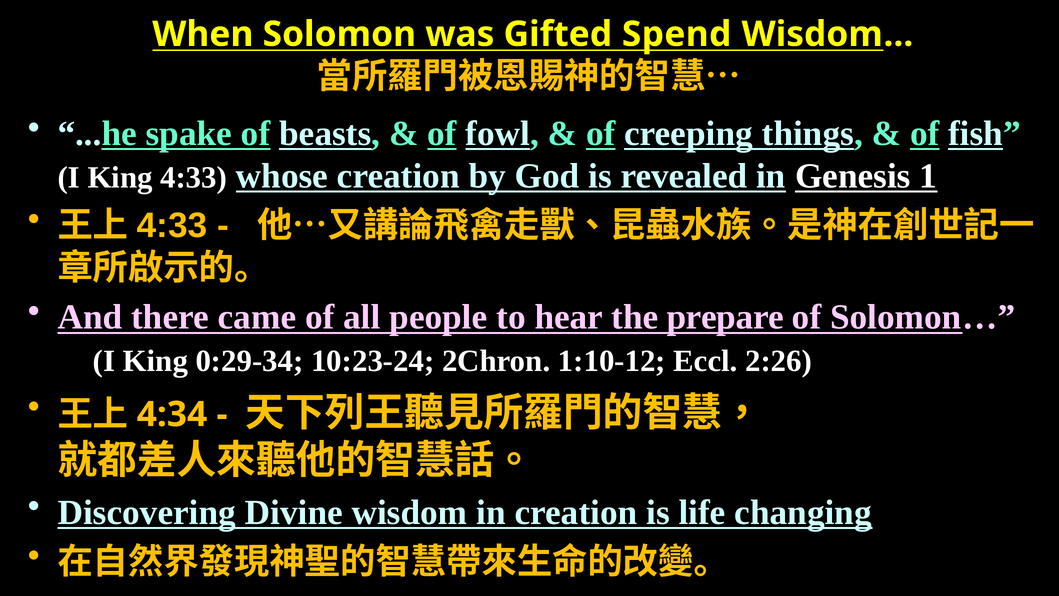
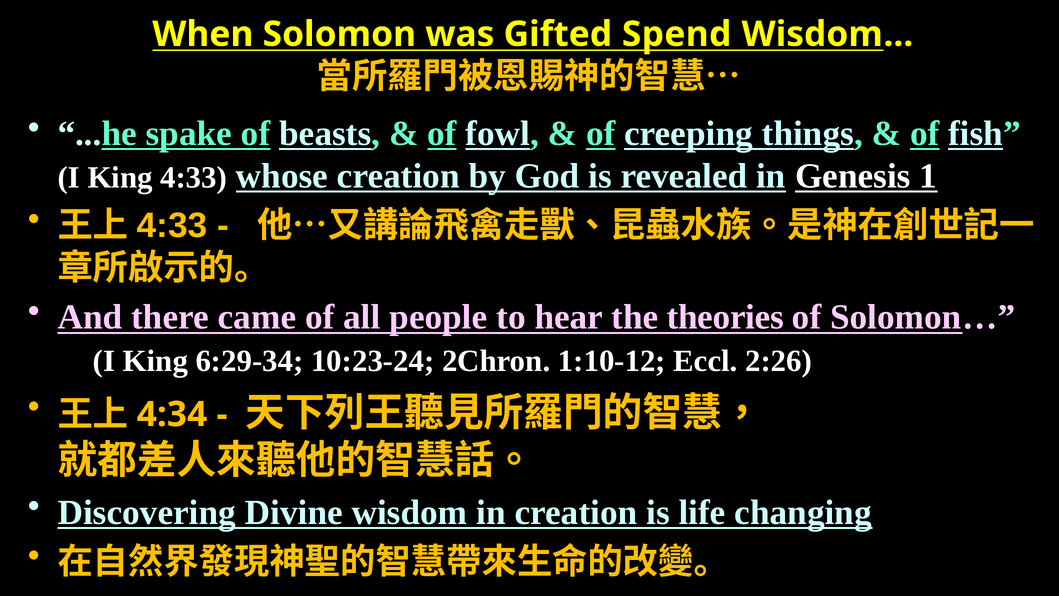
prepare: prepare -> theories
0:29-34: 0:29-34 -> 6:29-34
